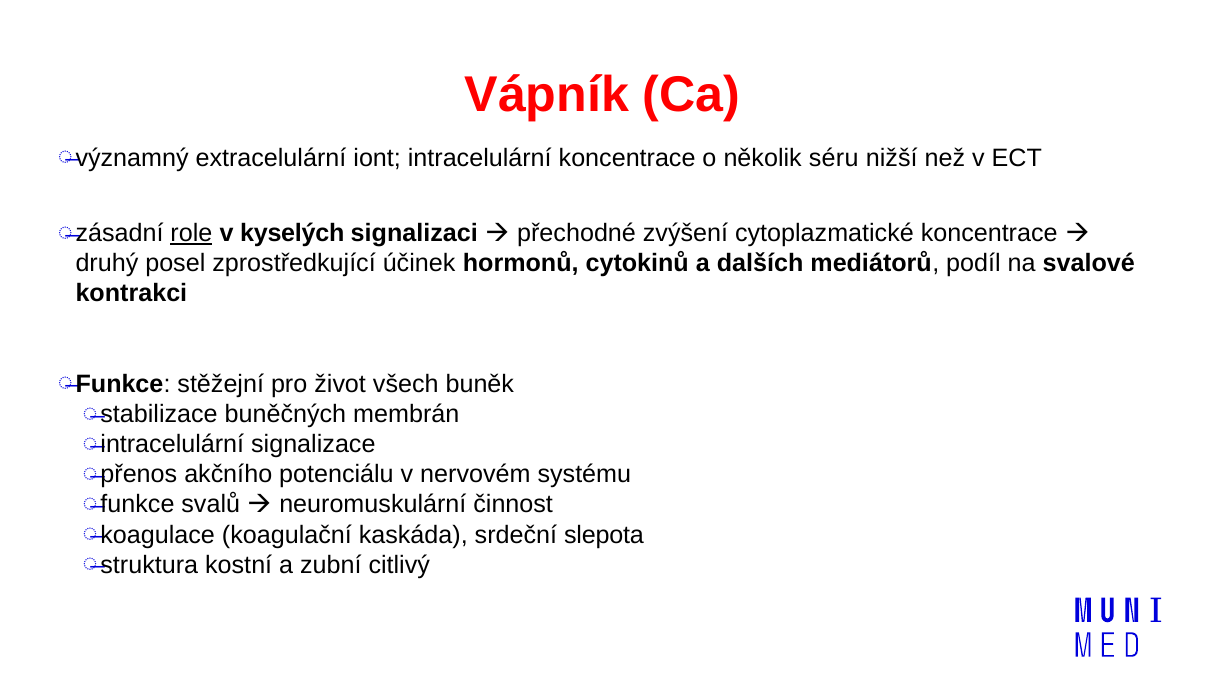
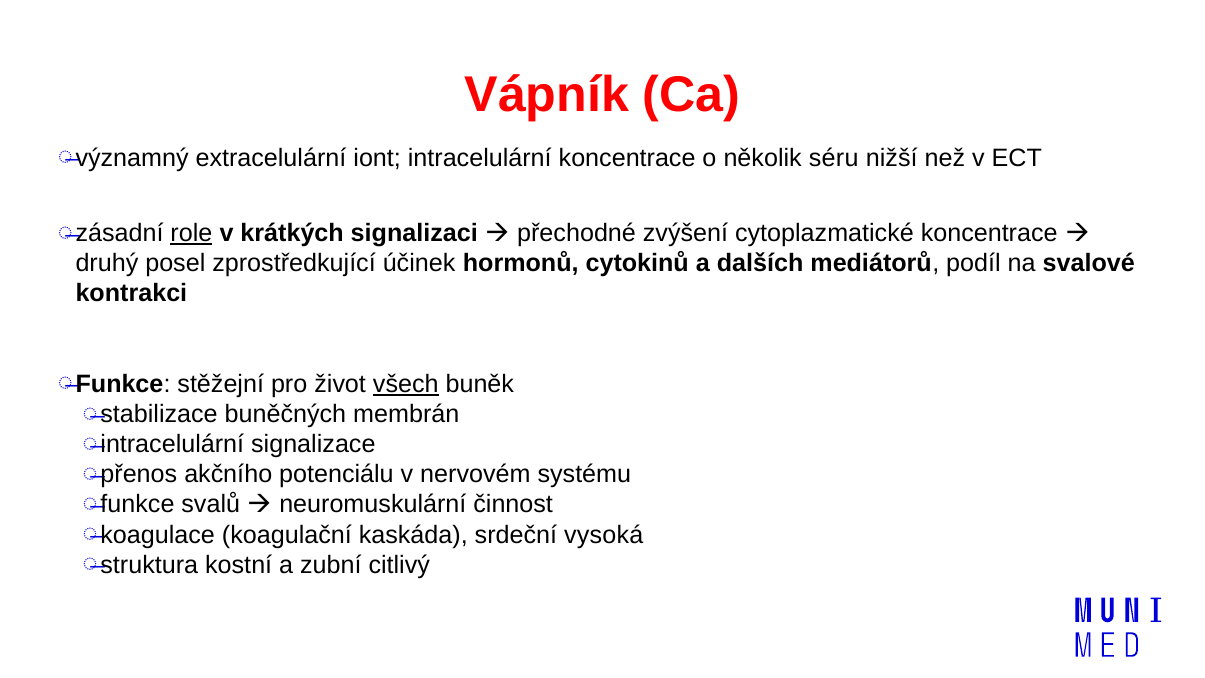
kyselých: kyselých -> krátkých
všech underline: none -> present
slepota: slepota -> vysoká
